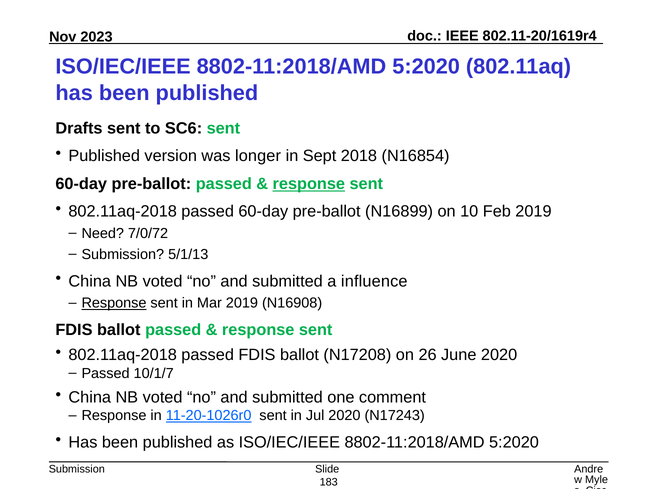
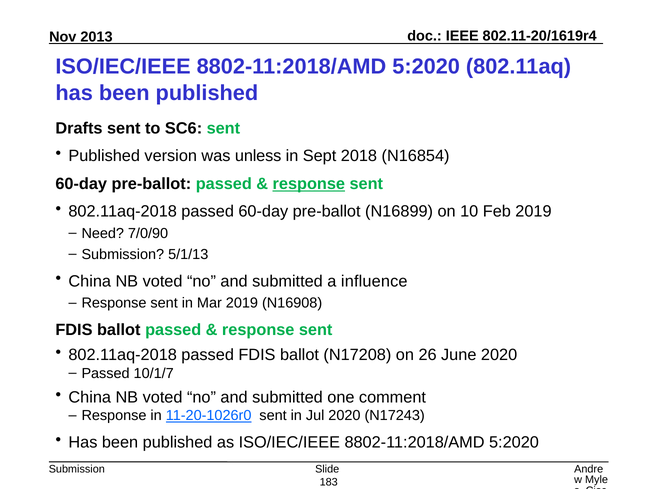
2023: 2023 -> 2013
longer: longer -> unless
7/0/72: 7/0/72 -> 7/0/90
Response at (114, 303) underline: present -> none
